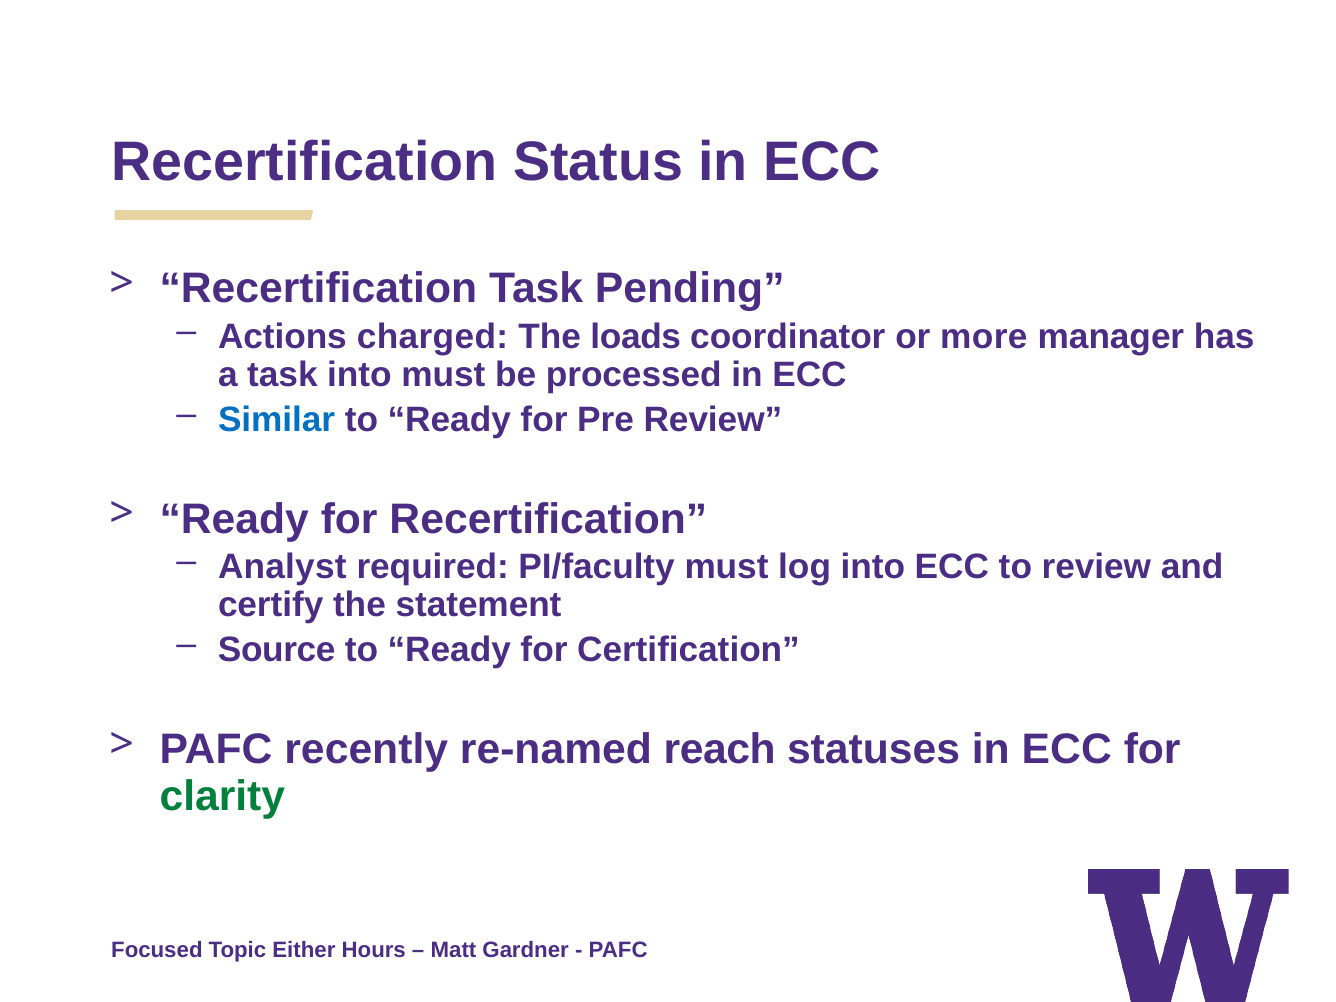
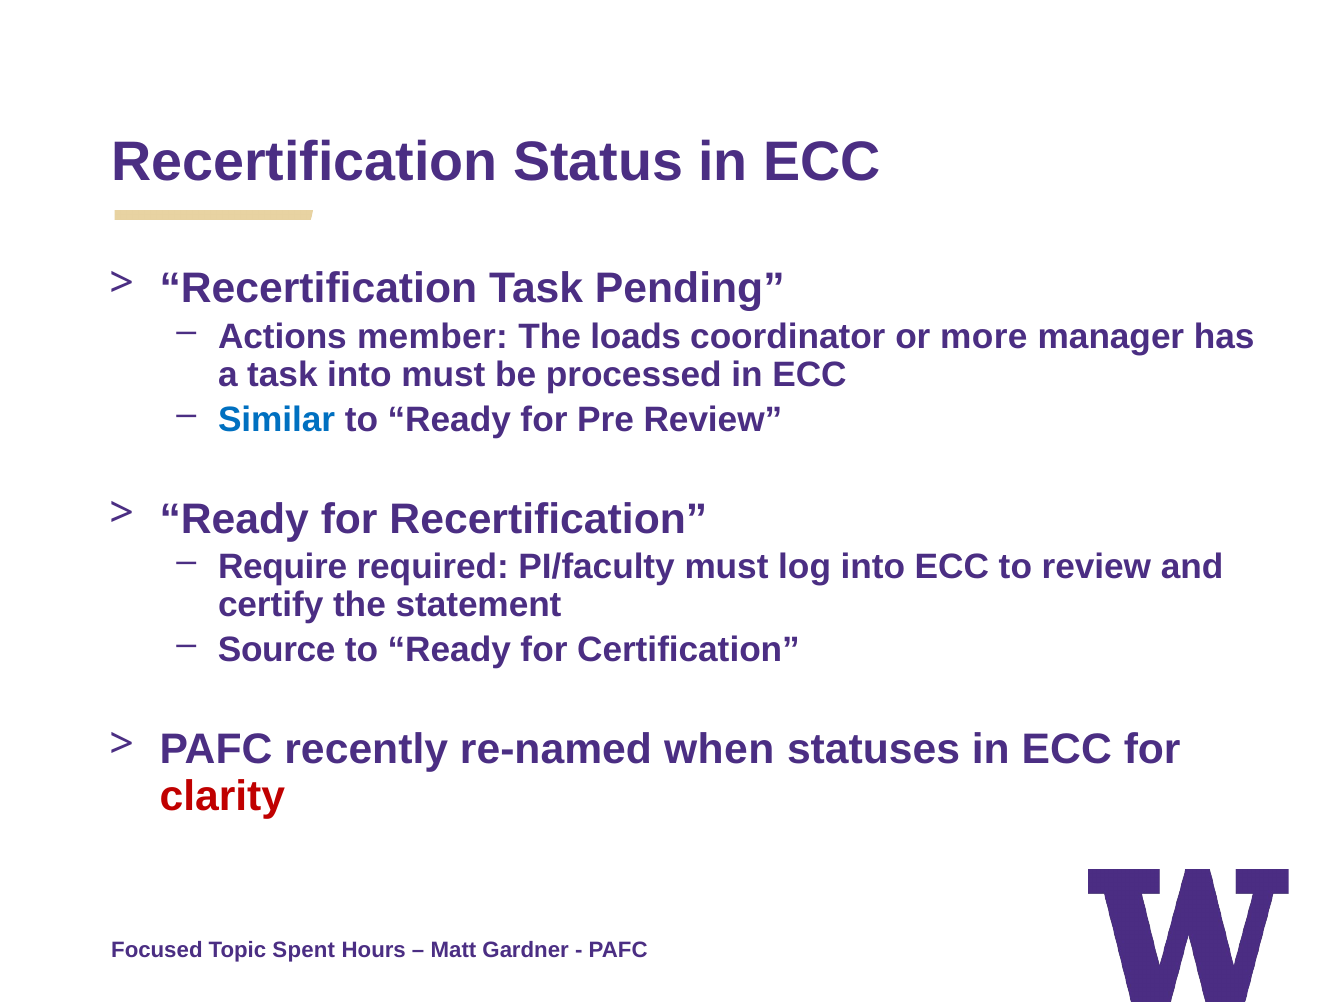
charged: charged -> member
Analyst: Analyst -> Require
reach: reach -> when
clarity colour: green -> red
Either: Either -> Spent
